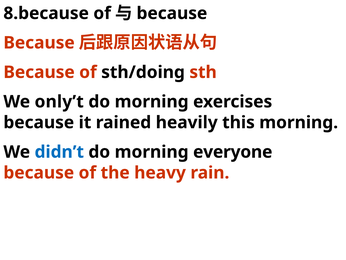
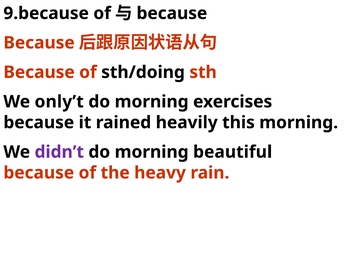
8.because: 8.because -> 9.because
didn’t colour: blue -> purple
everyone: everyone -> beautiful
